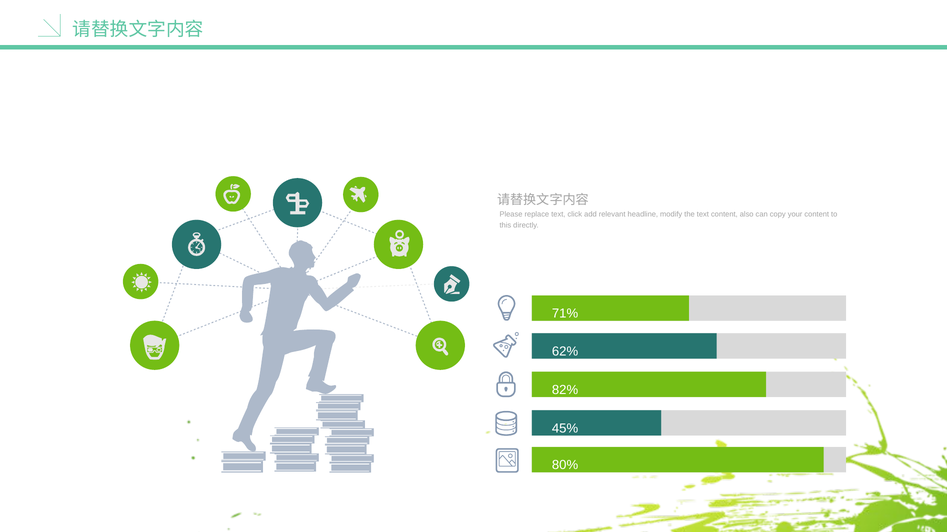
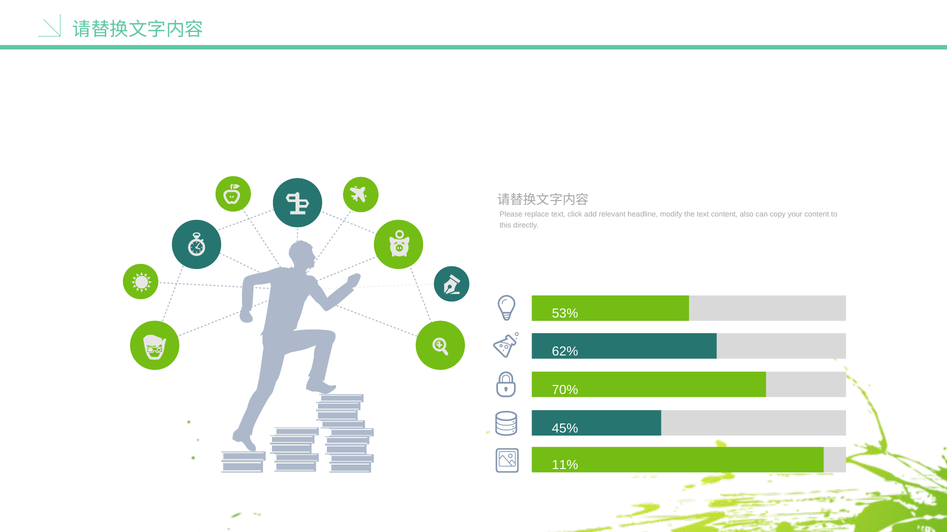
71%: 71% -> 53%
82%: 82% -> 70%
80%: 80% -> 11%
